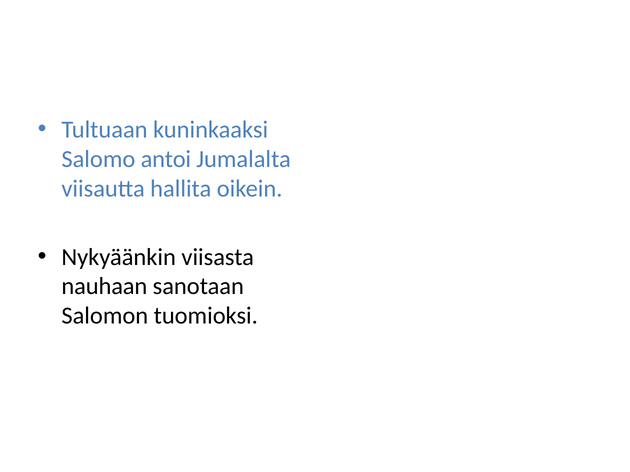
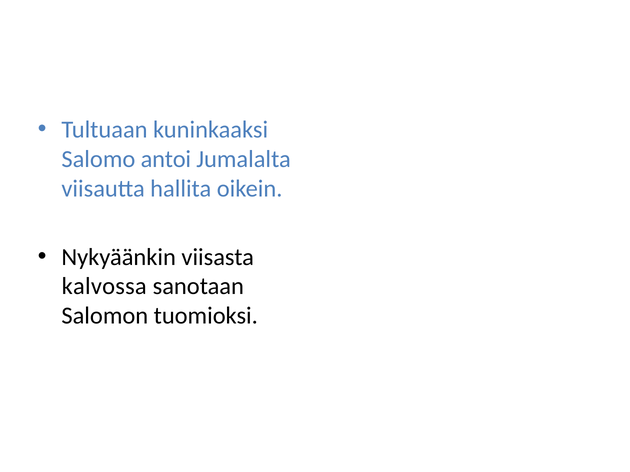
nauhaan: nauhaan -> kalvossa
